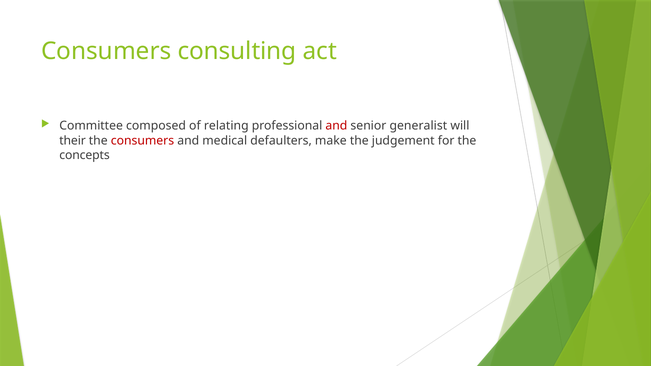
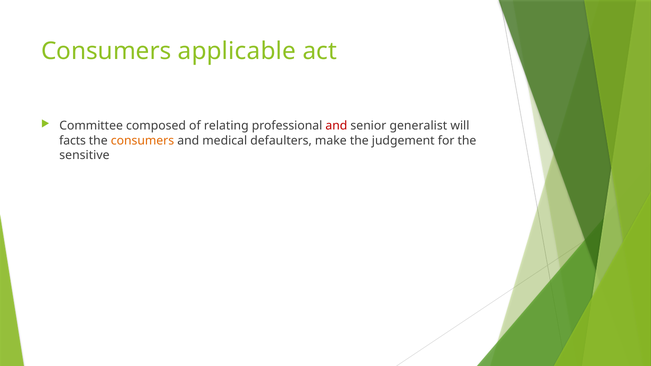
consulting: consulting -> applicable
their: their -> facts
consumers at (142, 141) colour: red -> orange
concepts: concepts -> sensitive
